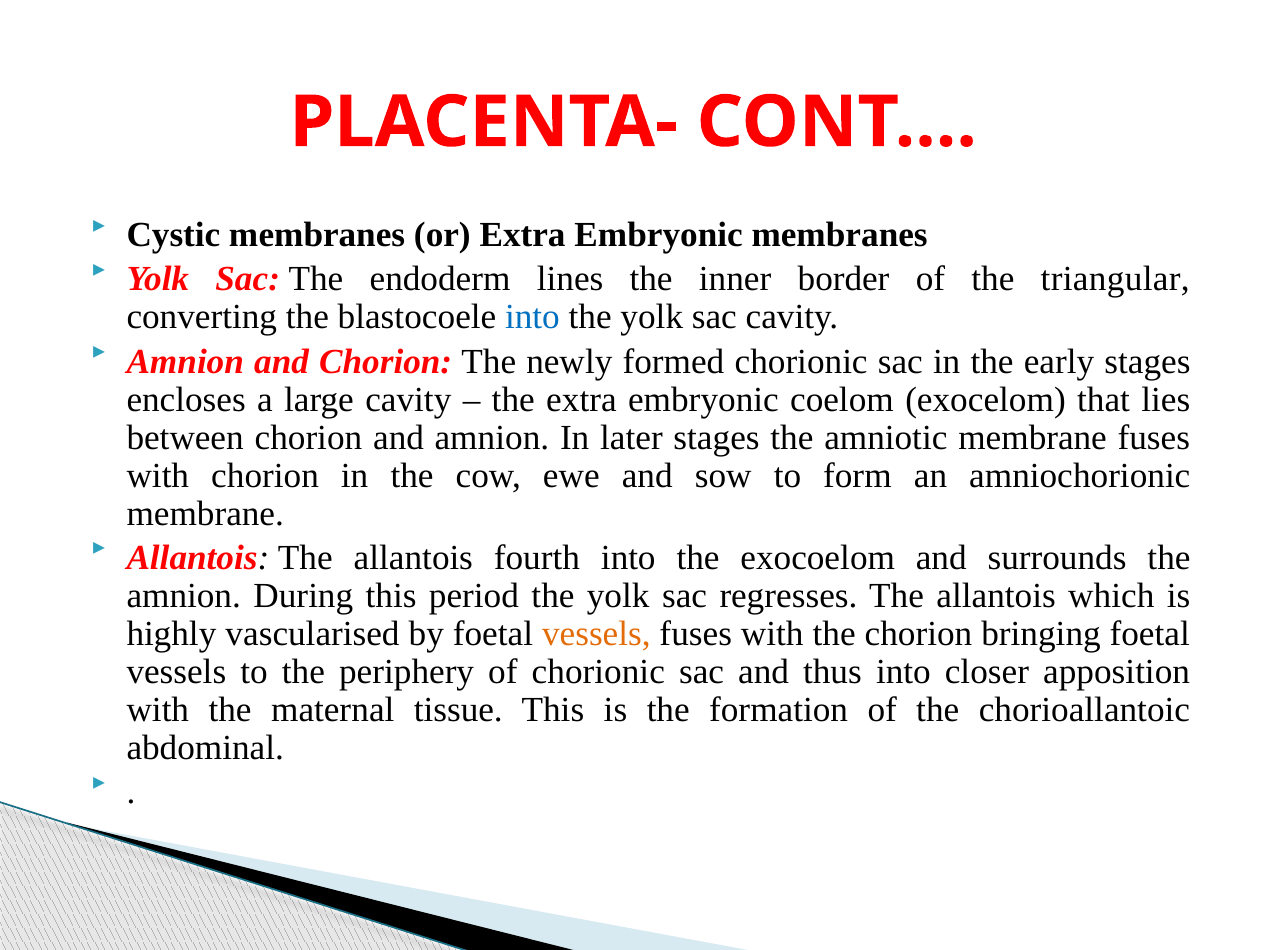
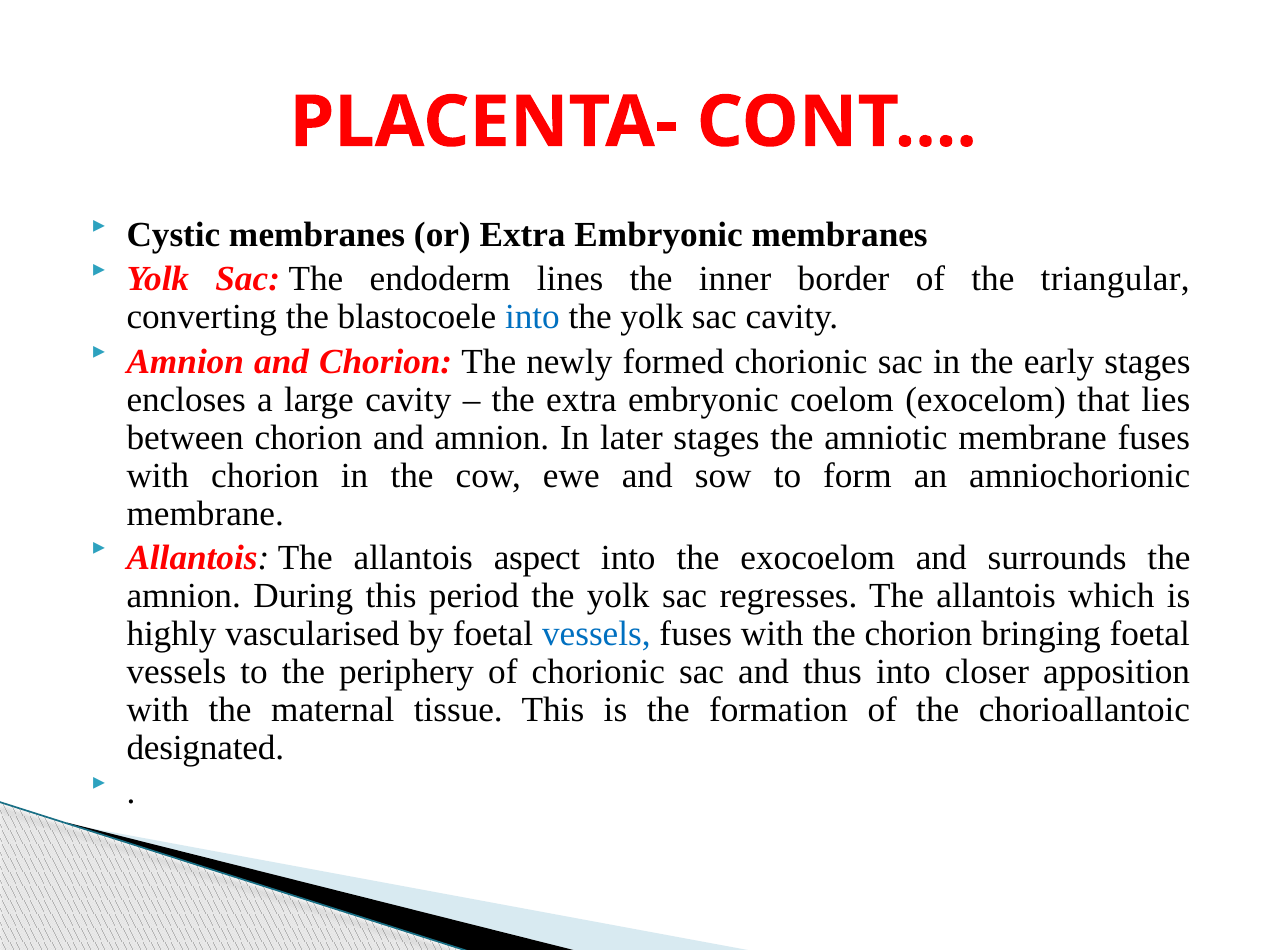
fourth: fourth -> aspect
vessels at (596, 634) colour: orange -> blue
abdominal: abdominal -> designated
